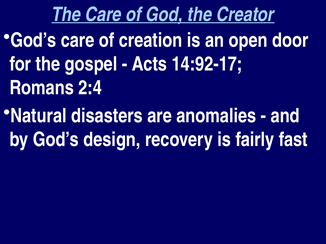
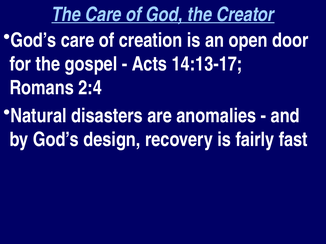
14:92-17: 14:92-17 -> 14:13-17
